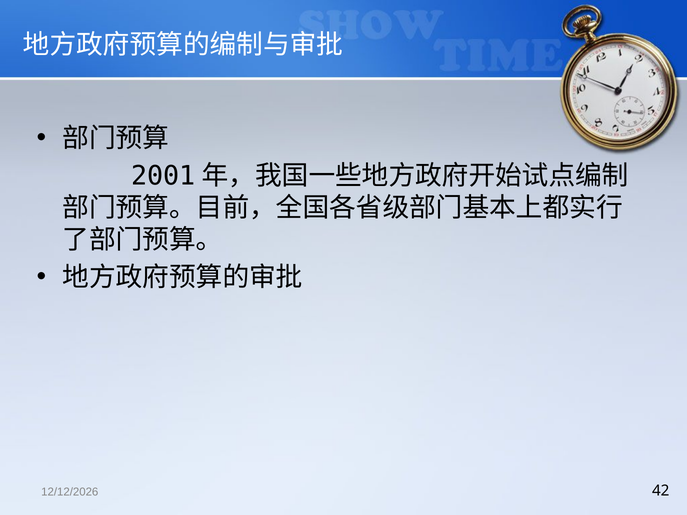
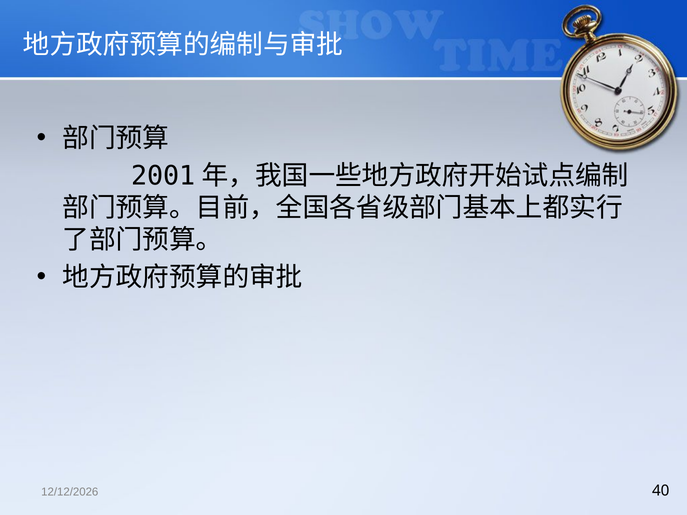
42: 42 -> 40
